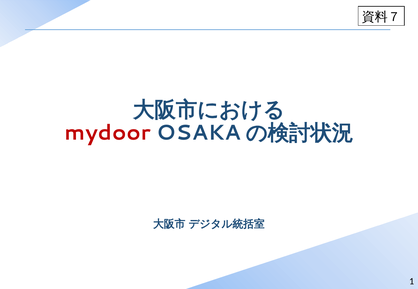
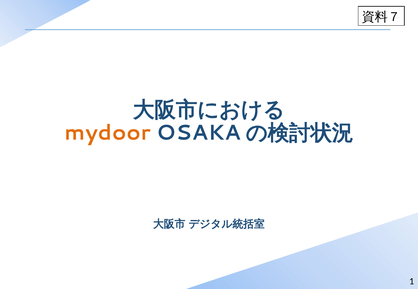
mydoor colour: red -> orange
